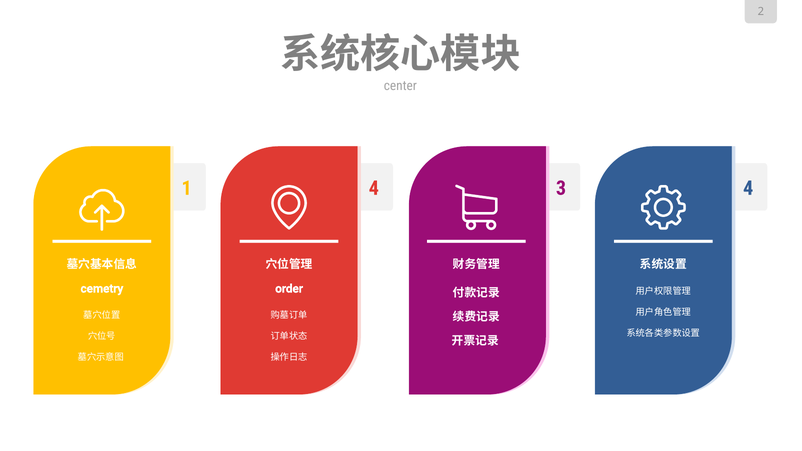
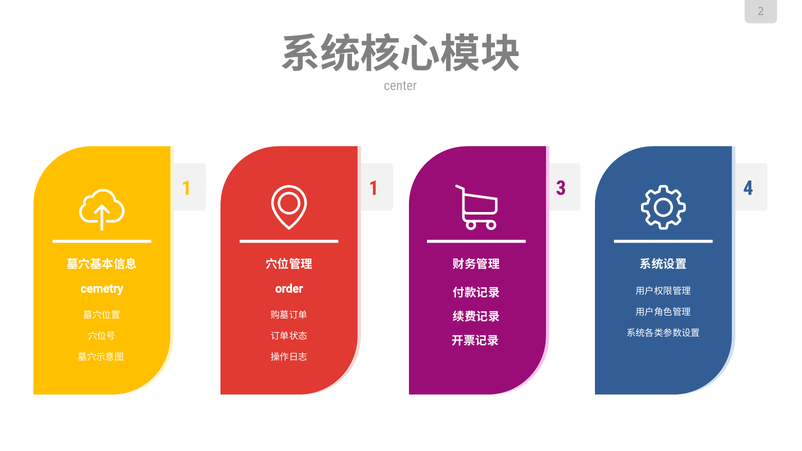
1 4: 4 -> 1
